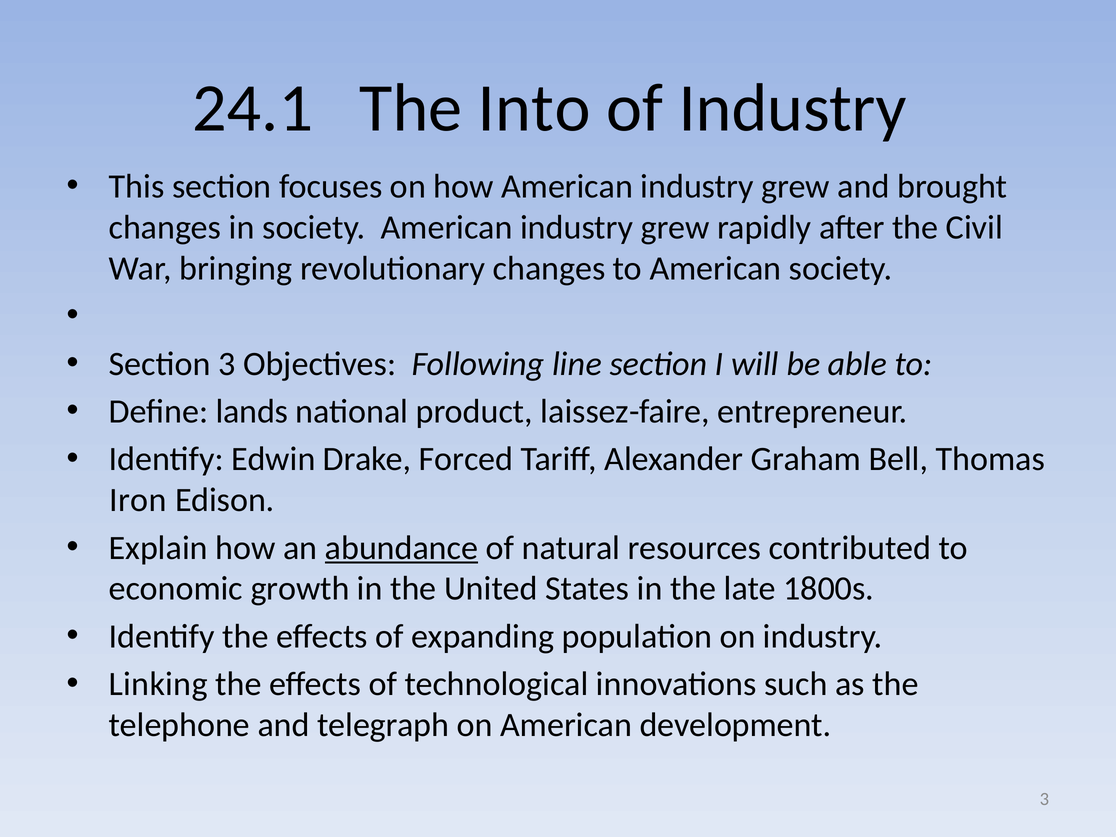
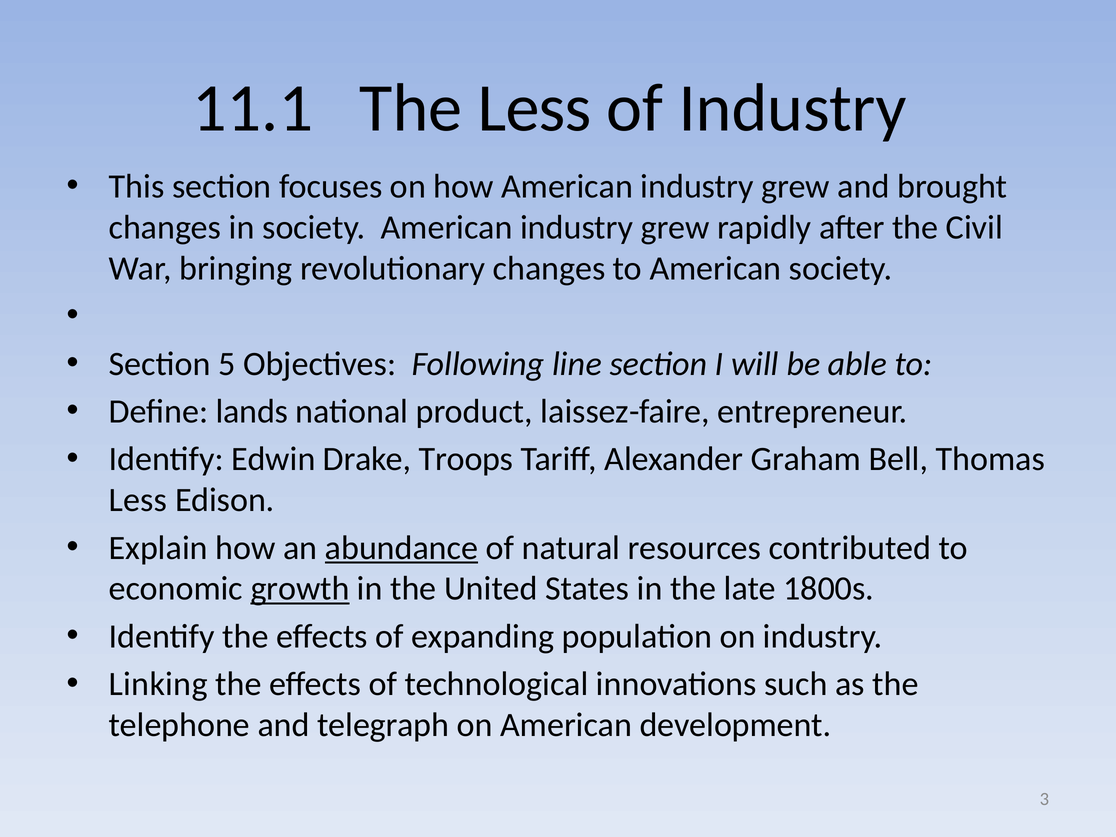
24.1: 24.1 -> 11.1
The Into: Into -> Less
Section 3: 3 -> 5
Forced: Forced -> Troops
Iron at (138, 500): Iron -> Less
growth underline: none -> present
